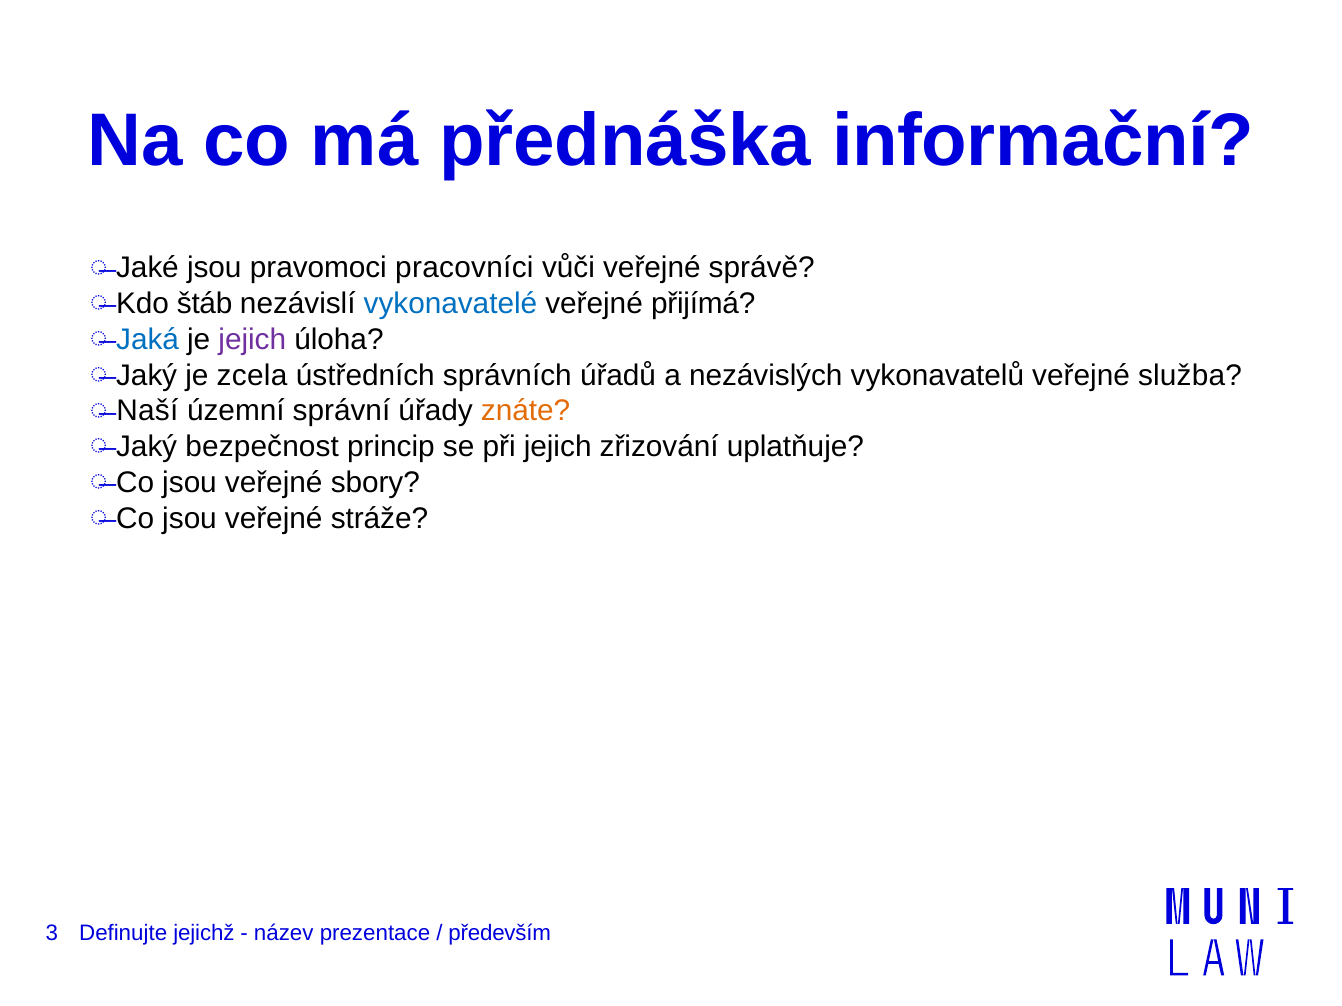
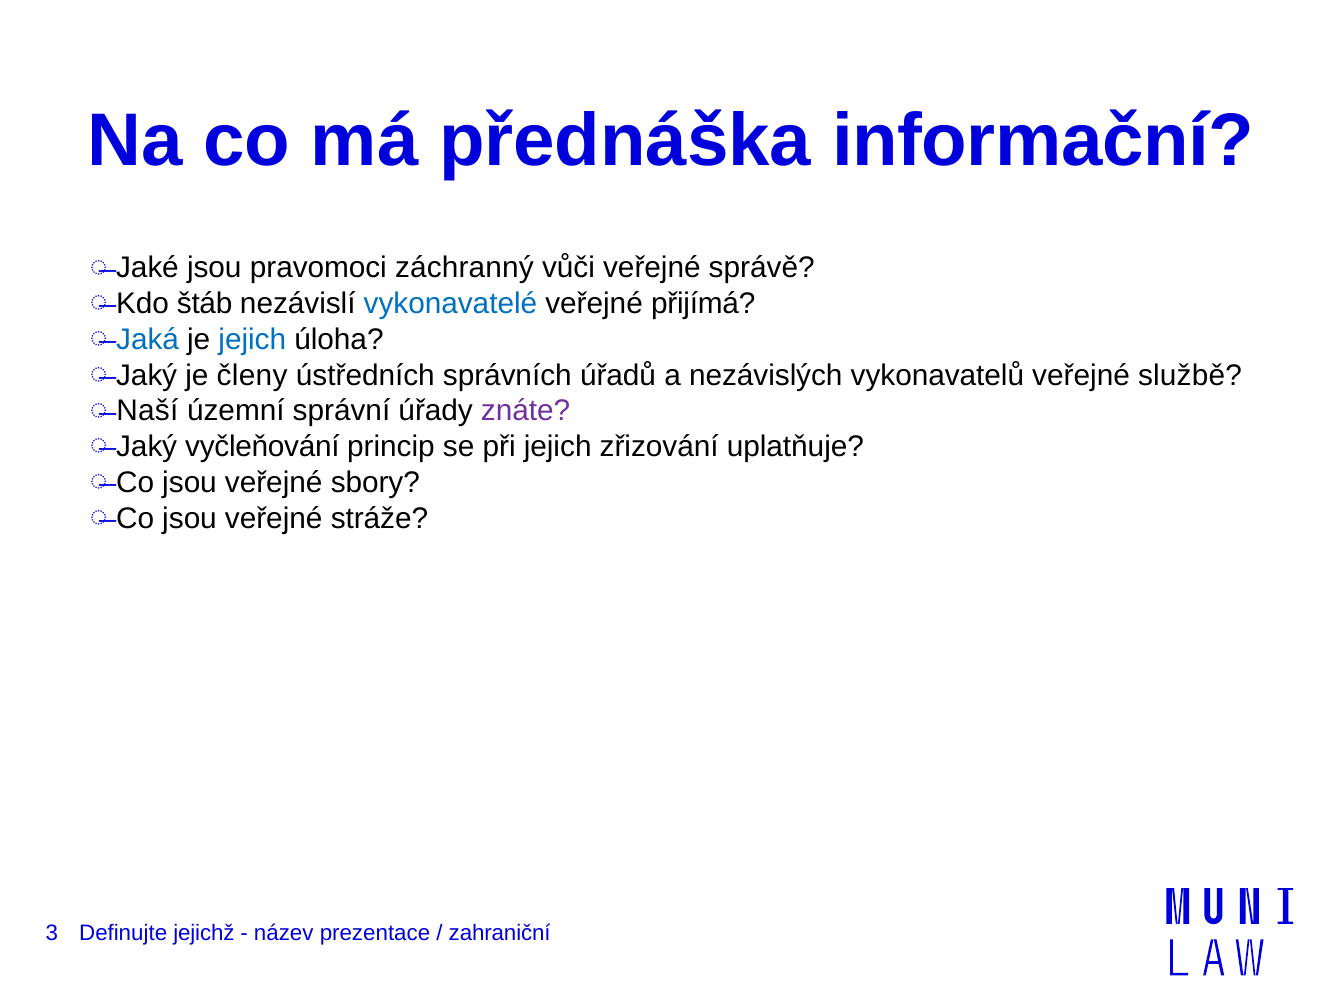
pracovníci: pracovníci -> záchranný
jejich at (252, 340) colour: purple -> blue
zcela: zcela -> členy
služba: služba -> službě
znáte colour: orange -> purple
bezpečnost: bezpečnost -> vyčleňování
především: především -> zahraniční
